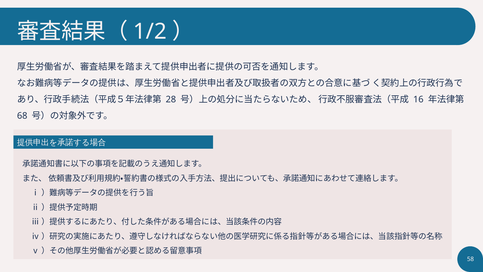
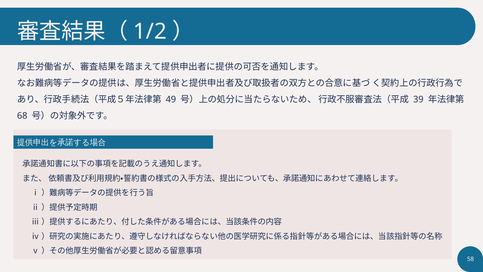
28: 28 -> 49
16: 16 -> 39
